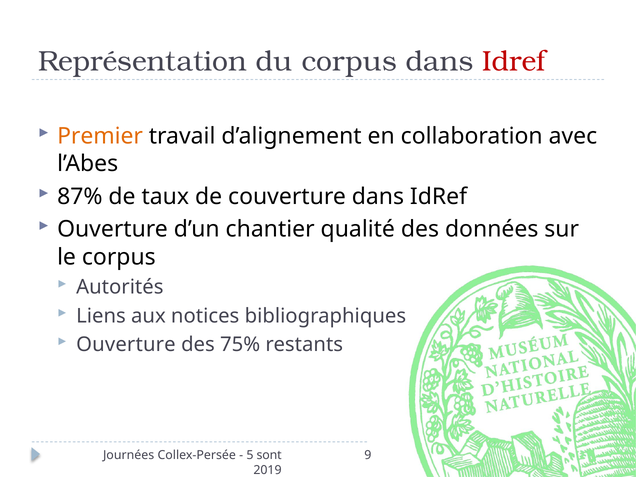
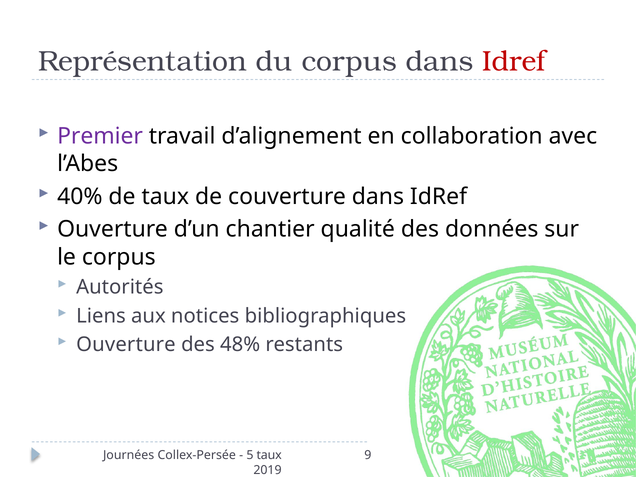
Premier colour: orange -> purple
87%: 87% -> 40%
75%: 75% -> 48%
5 sont: sont -> taux
